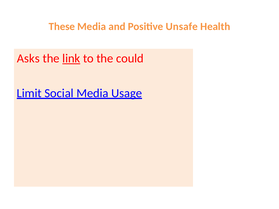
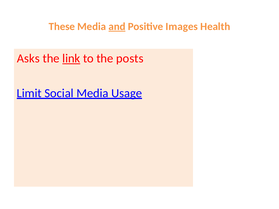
and underline: none -> present
Unsafe: Unsafe -> Images
could: could -> posts
